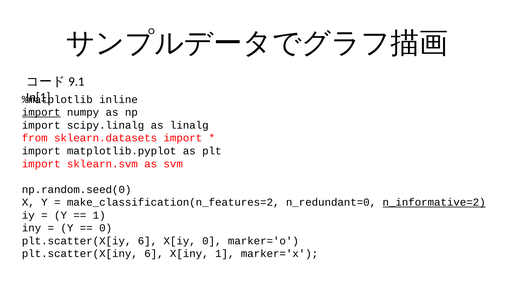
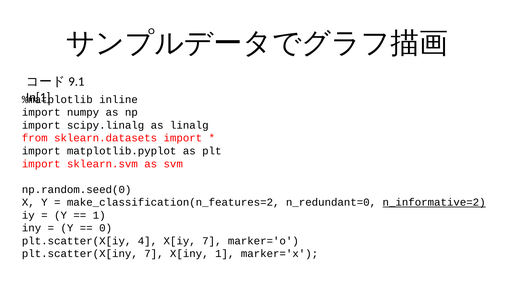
import at (41, 112) underline: present -> none
plt.scatter(X[iy 6: 6 -> 4
X[iy 0: 0 -> 7
plt.scatter(X[iny 6: 6 -> 7
